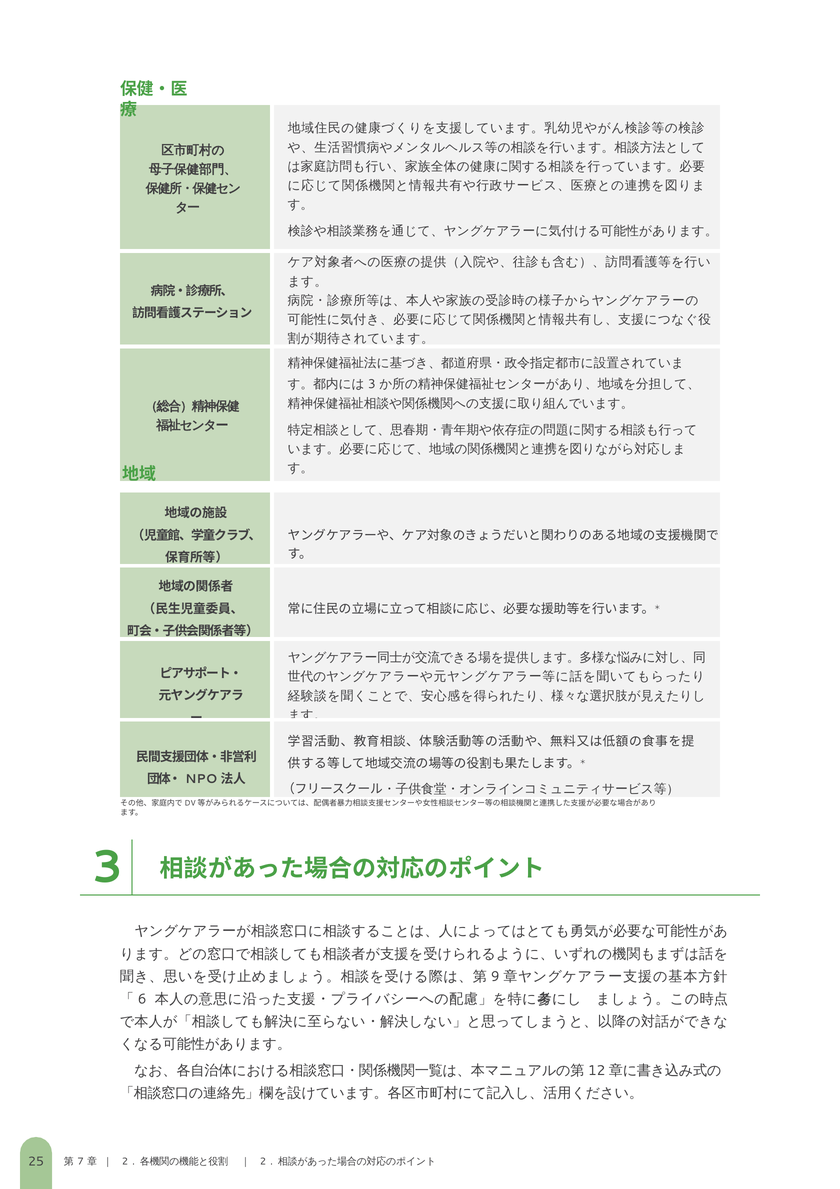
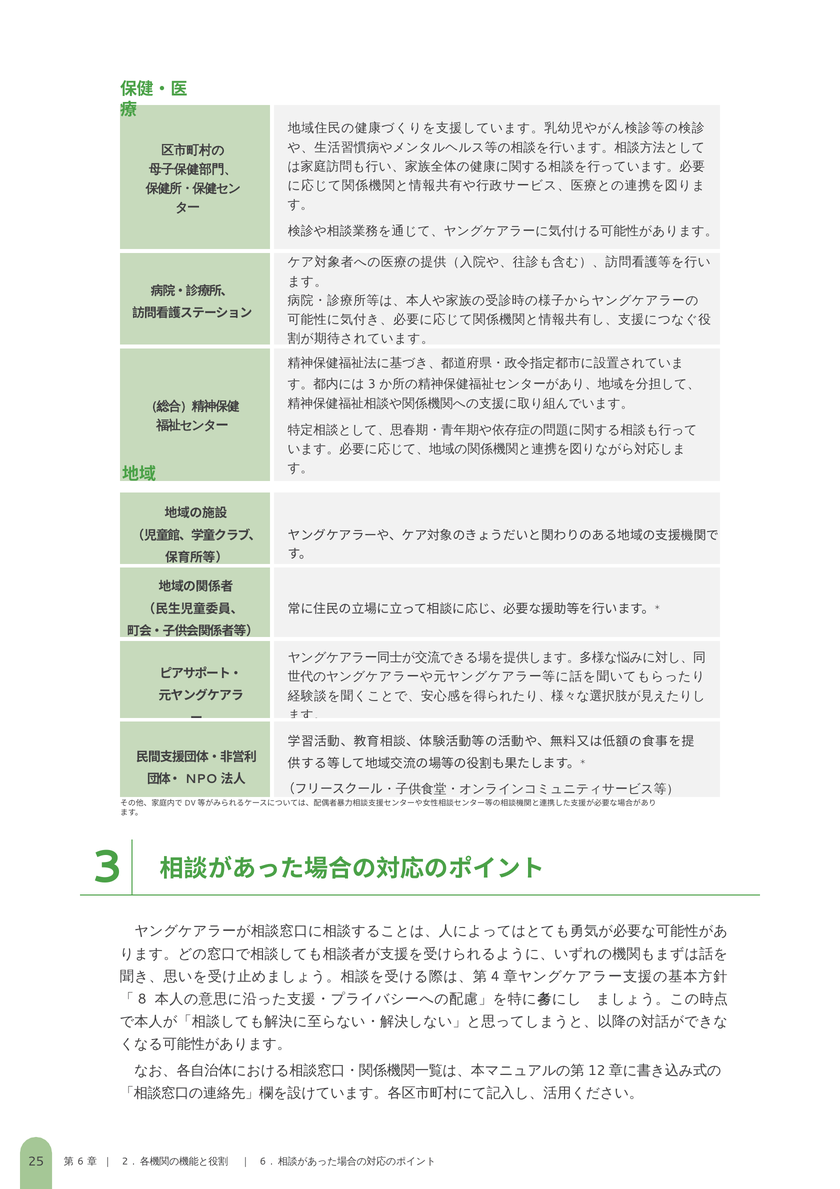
9: 9 -> 4
6: 6 -> 8
7 at (81, 1160): 7 -> 6
2 at (263, 1160): 2 -> 6
